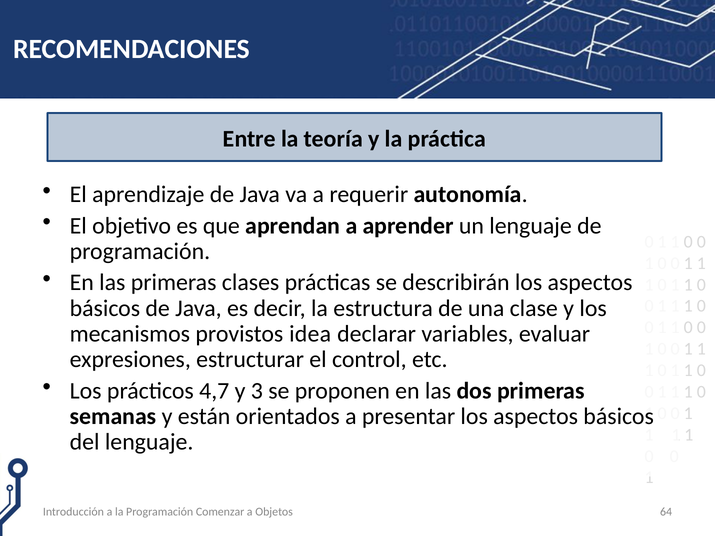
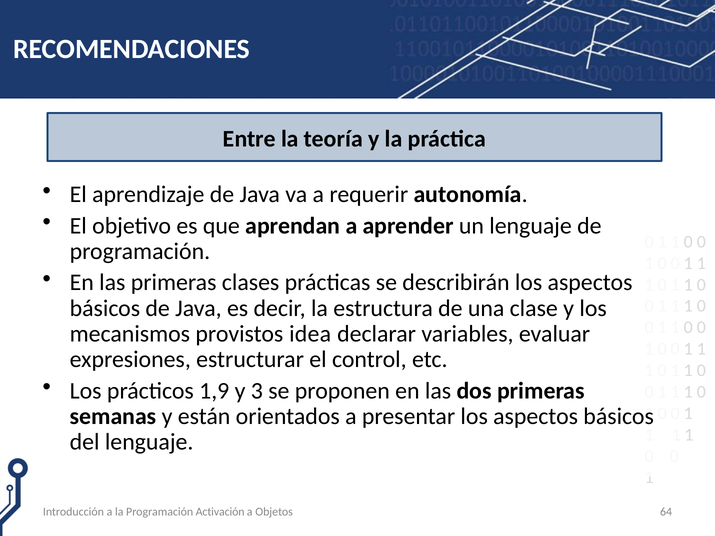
4,7: 4,7 -> 1,9
Comenzar: Comenzar -> Activación
